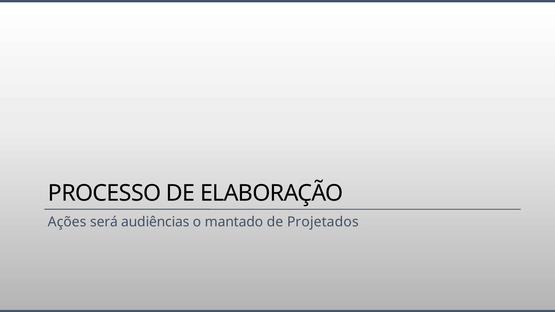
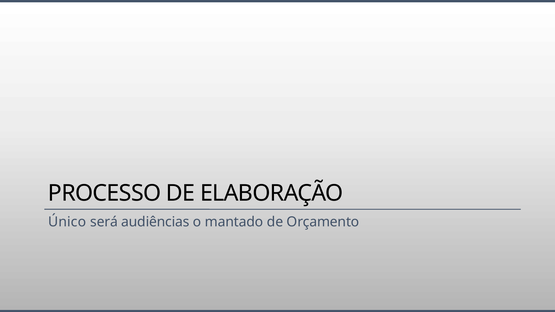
Ações: Ações -> Único
Projetados: Projetados -> Orçamento
